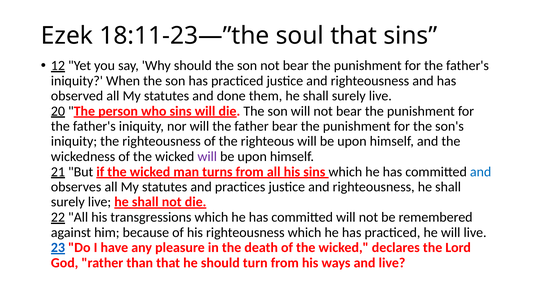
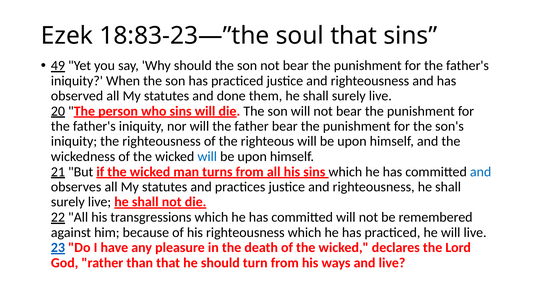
18:11-23—”the: 18:11-23—”the -> 18:83-23—”the
12: 12 -> 49
will at (207, 156) colour: purple -> blue
